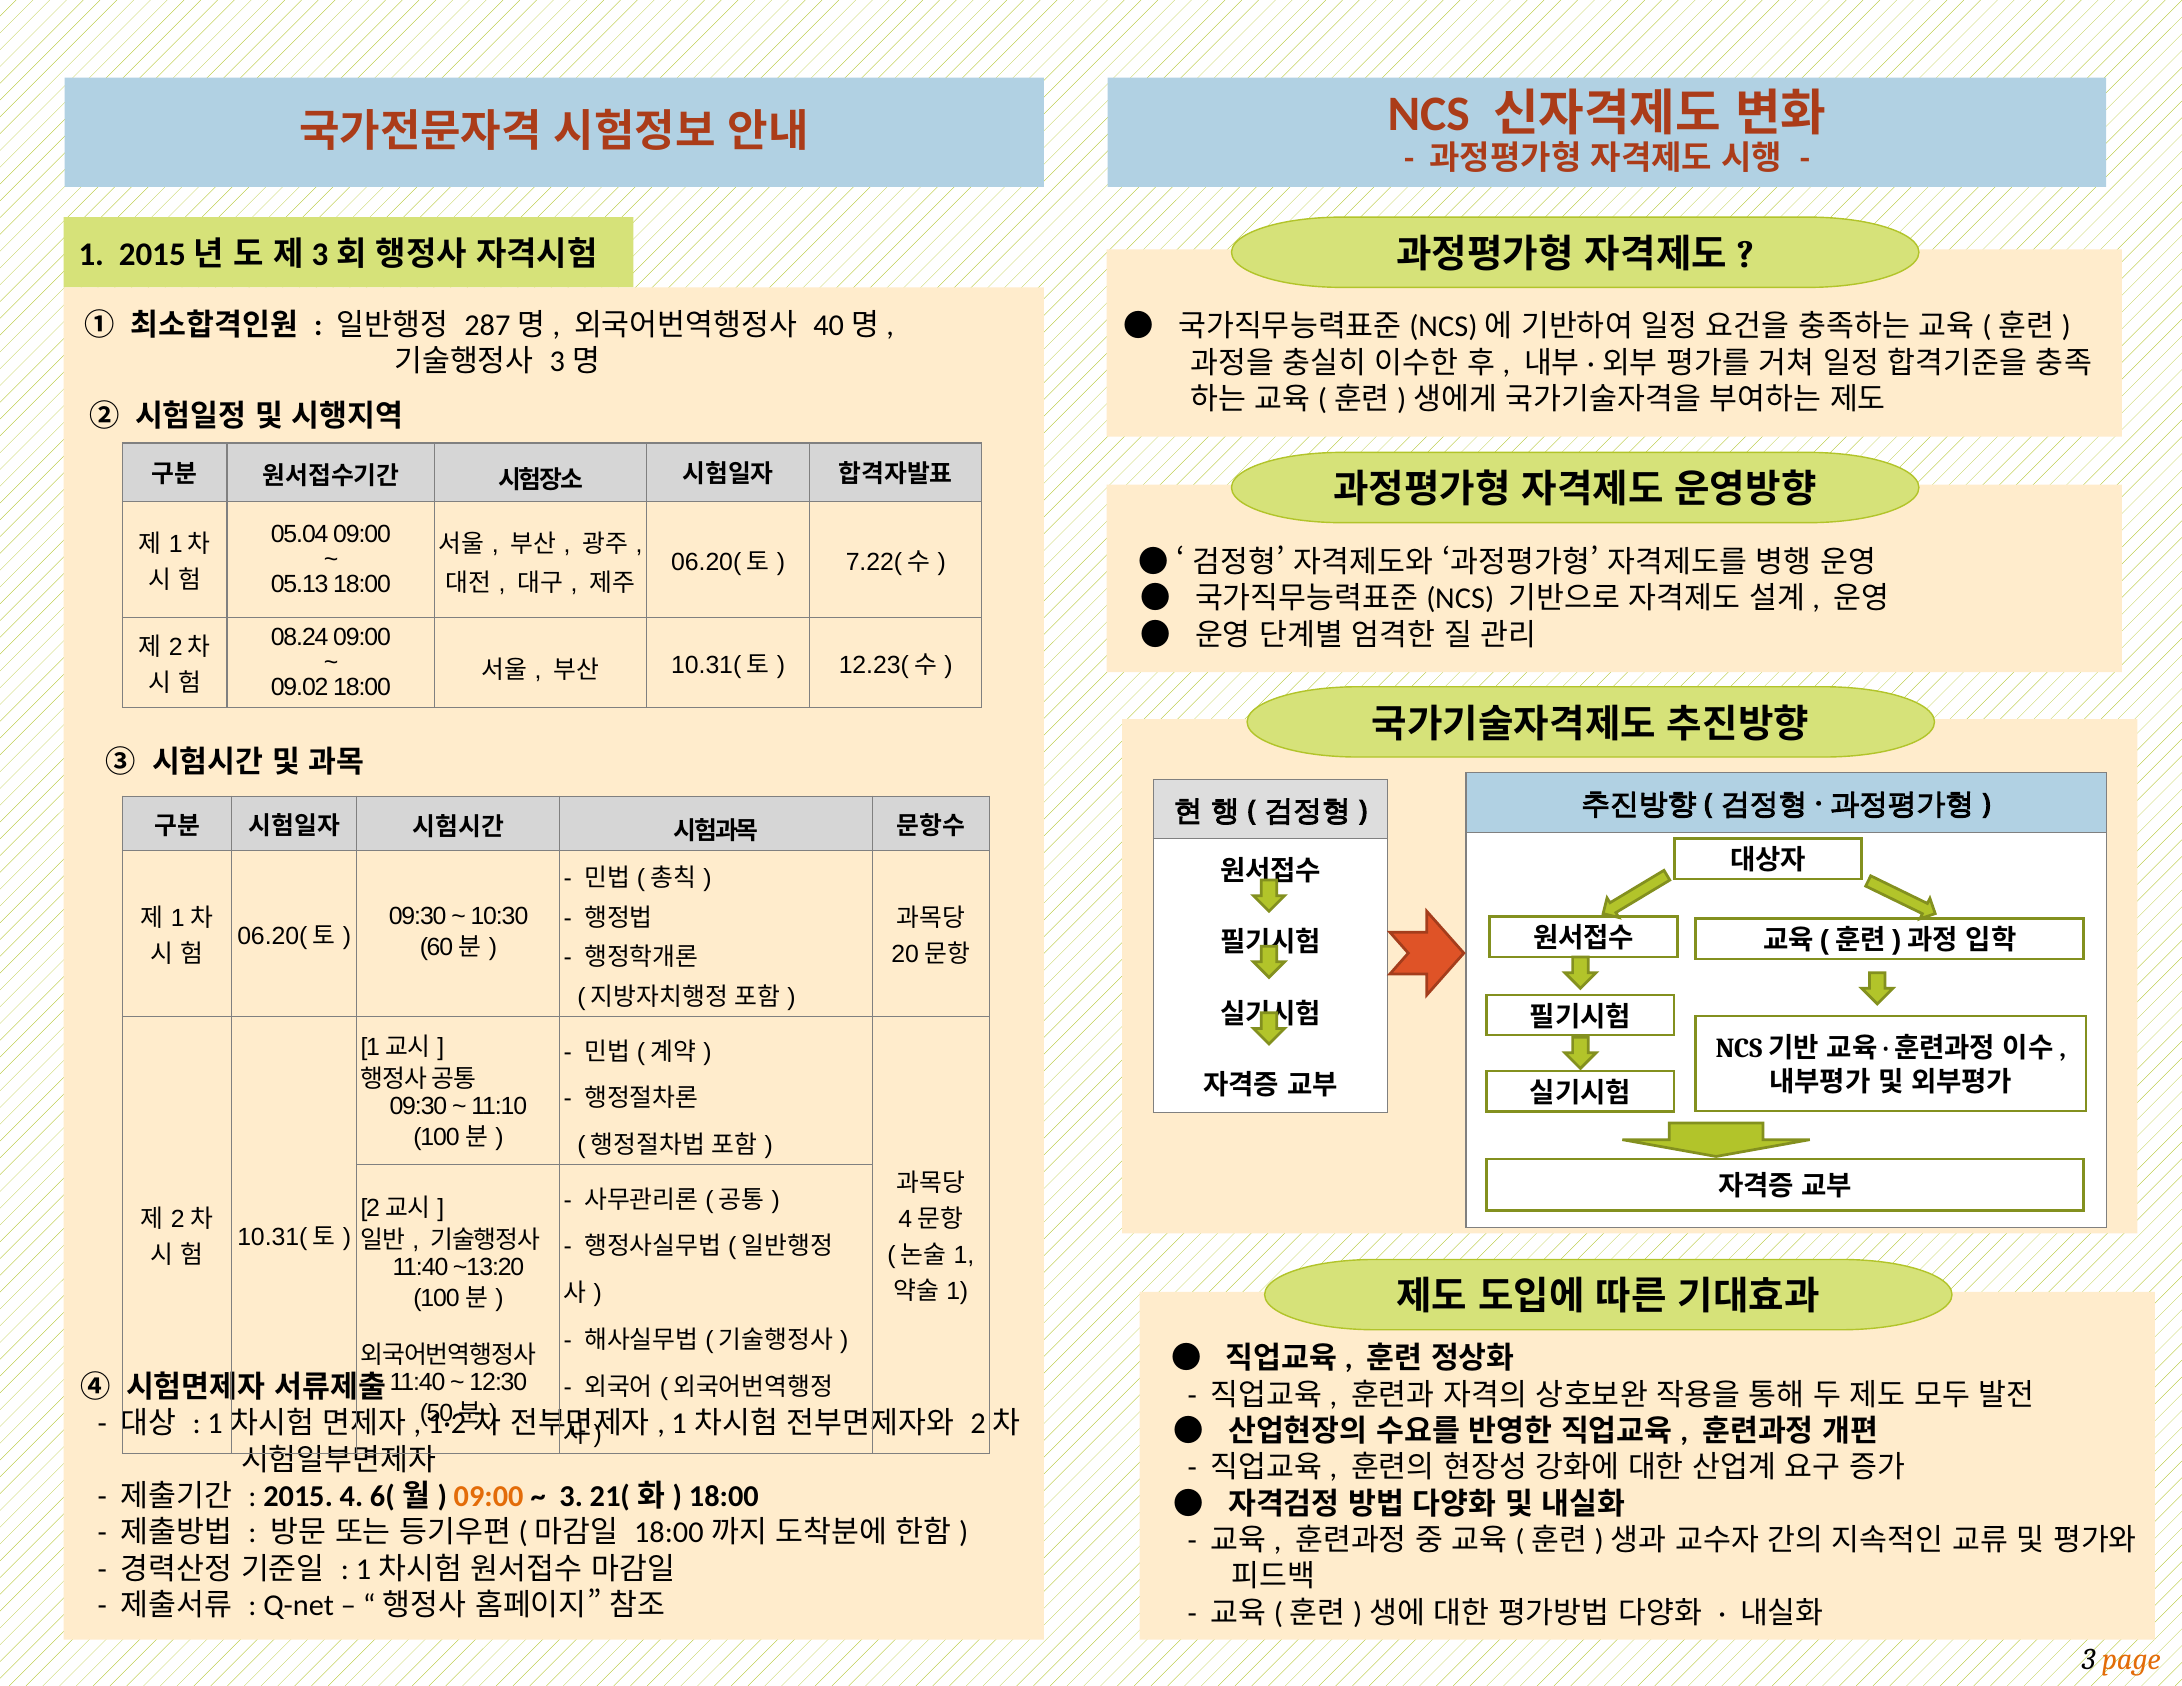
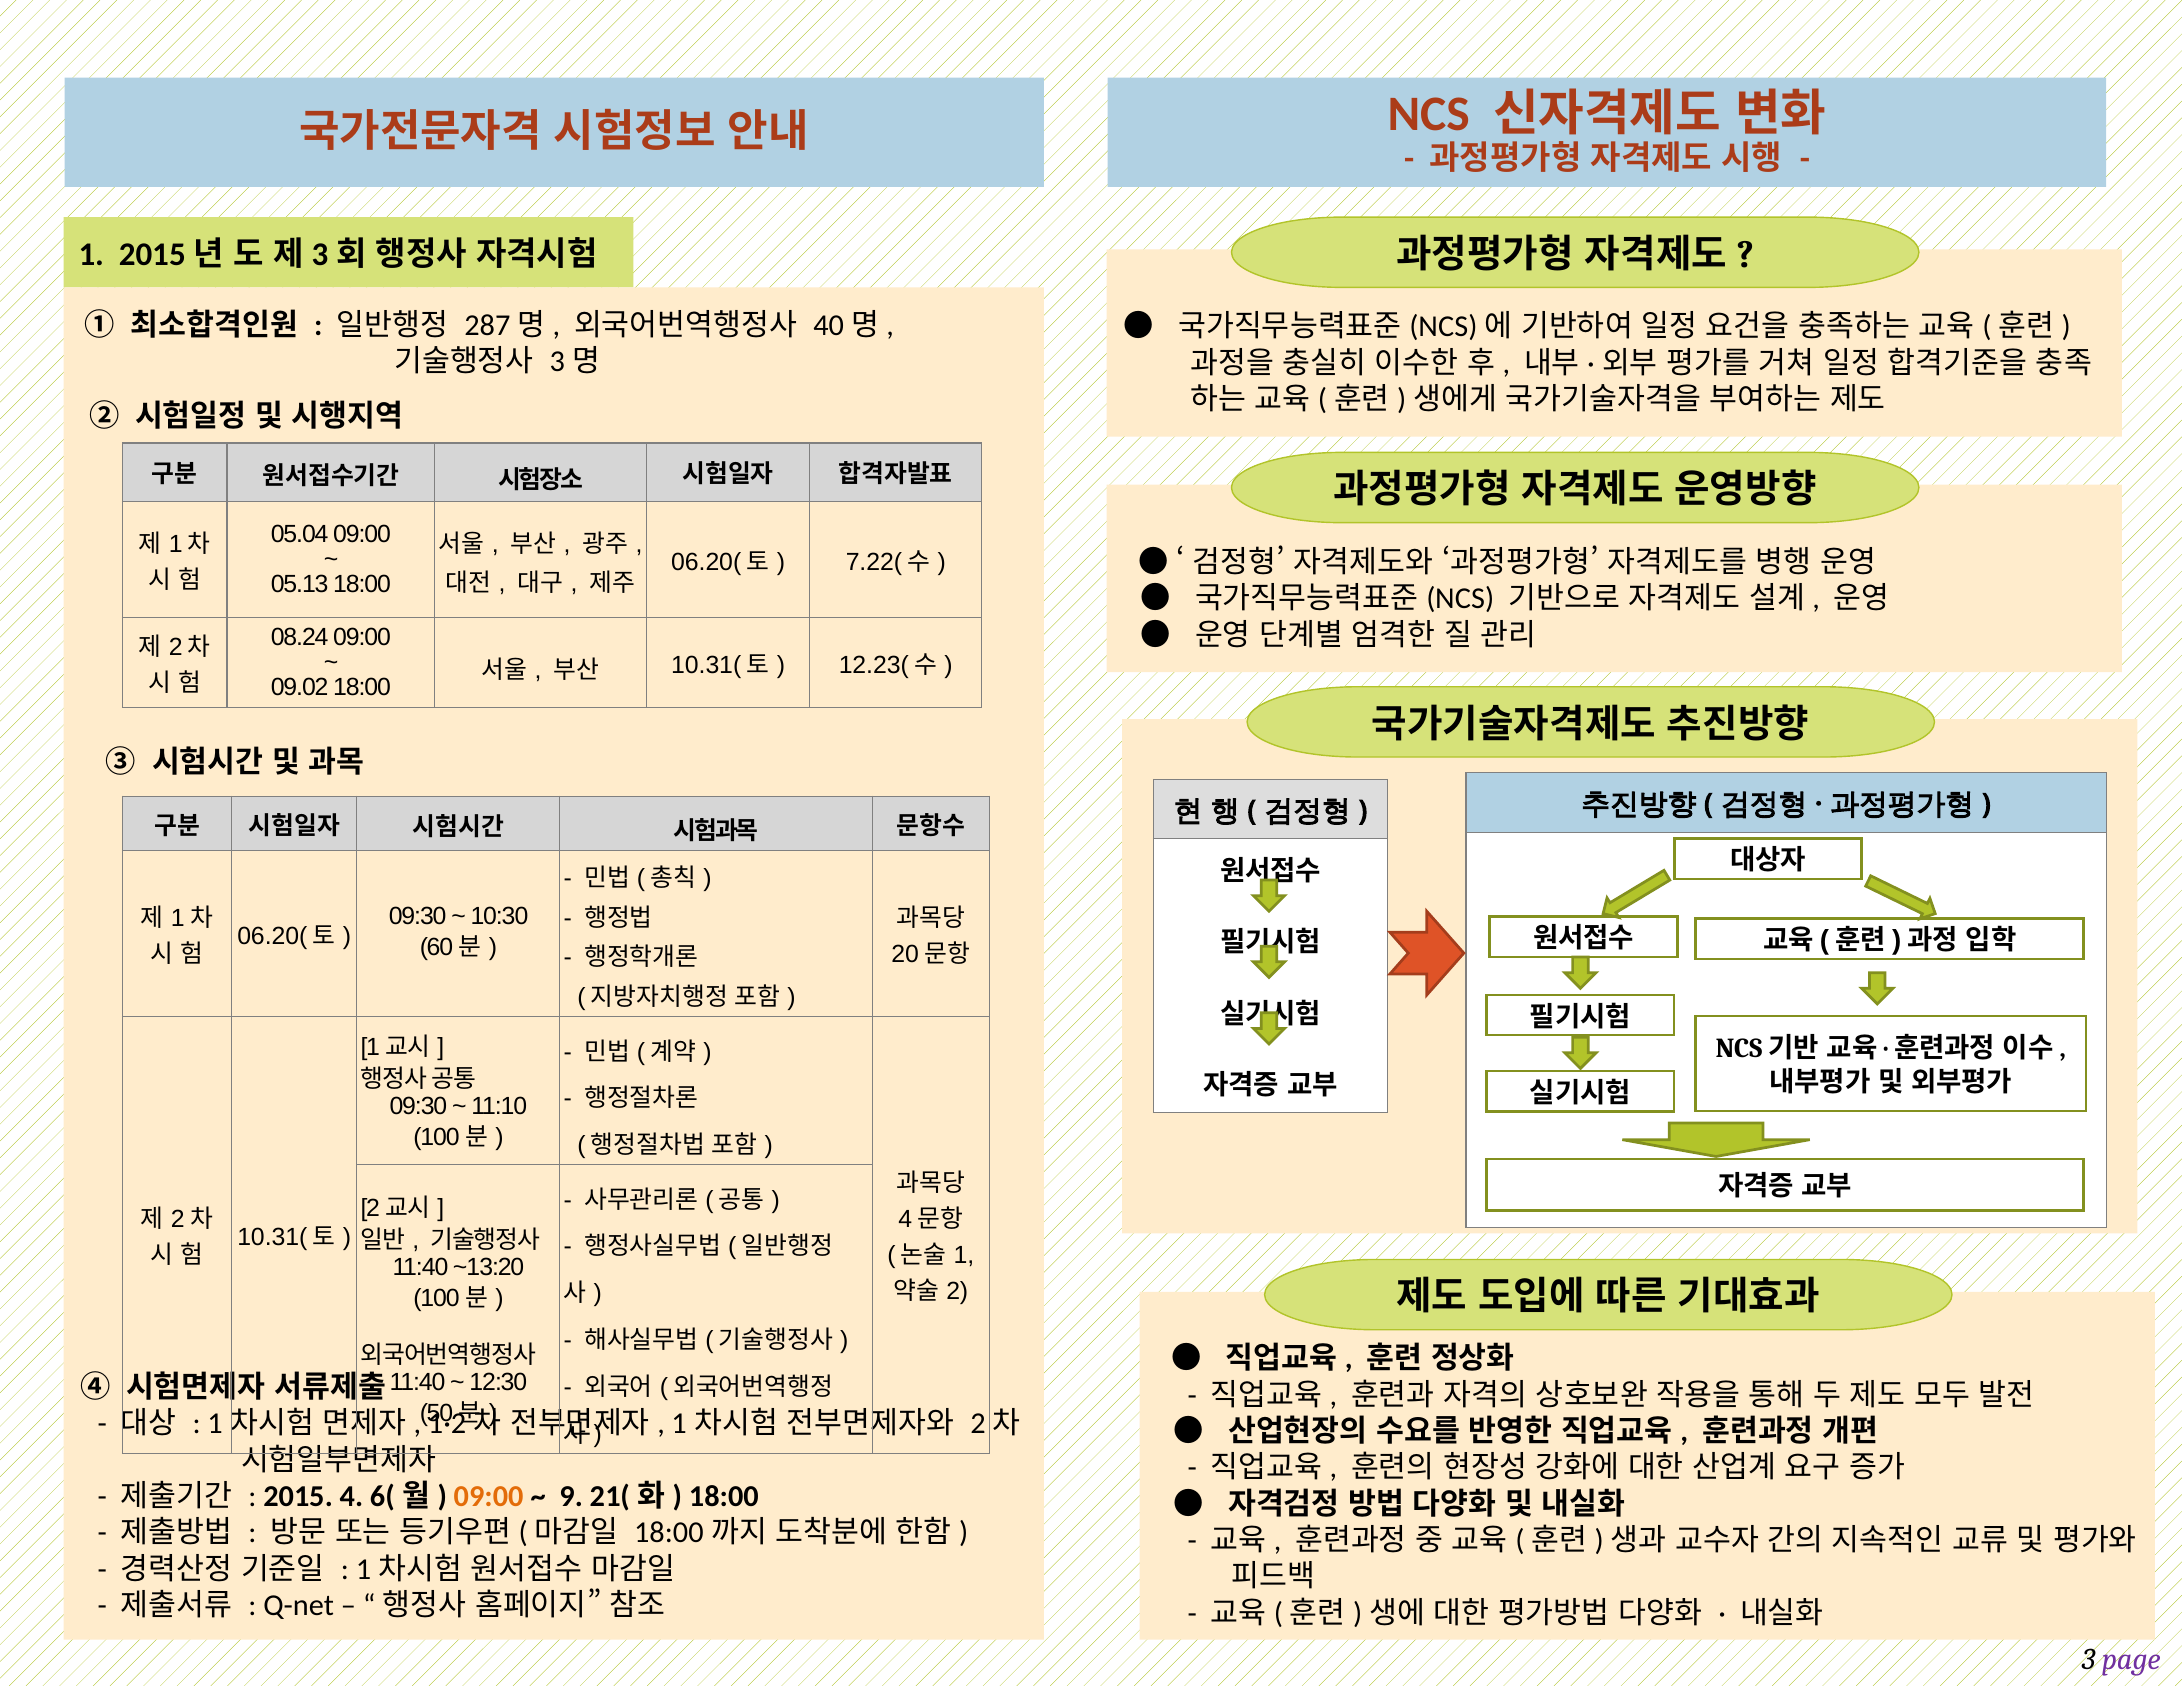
1 at (957, 1292): 1 -> 2
3 at (571, 1497): 3 -> 9
page colour: orange -> purple
